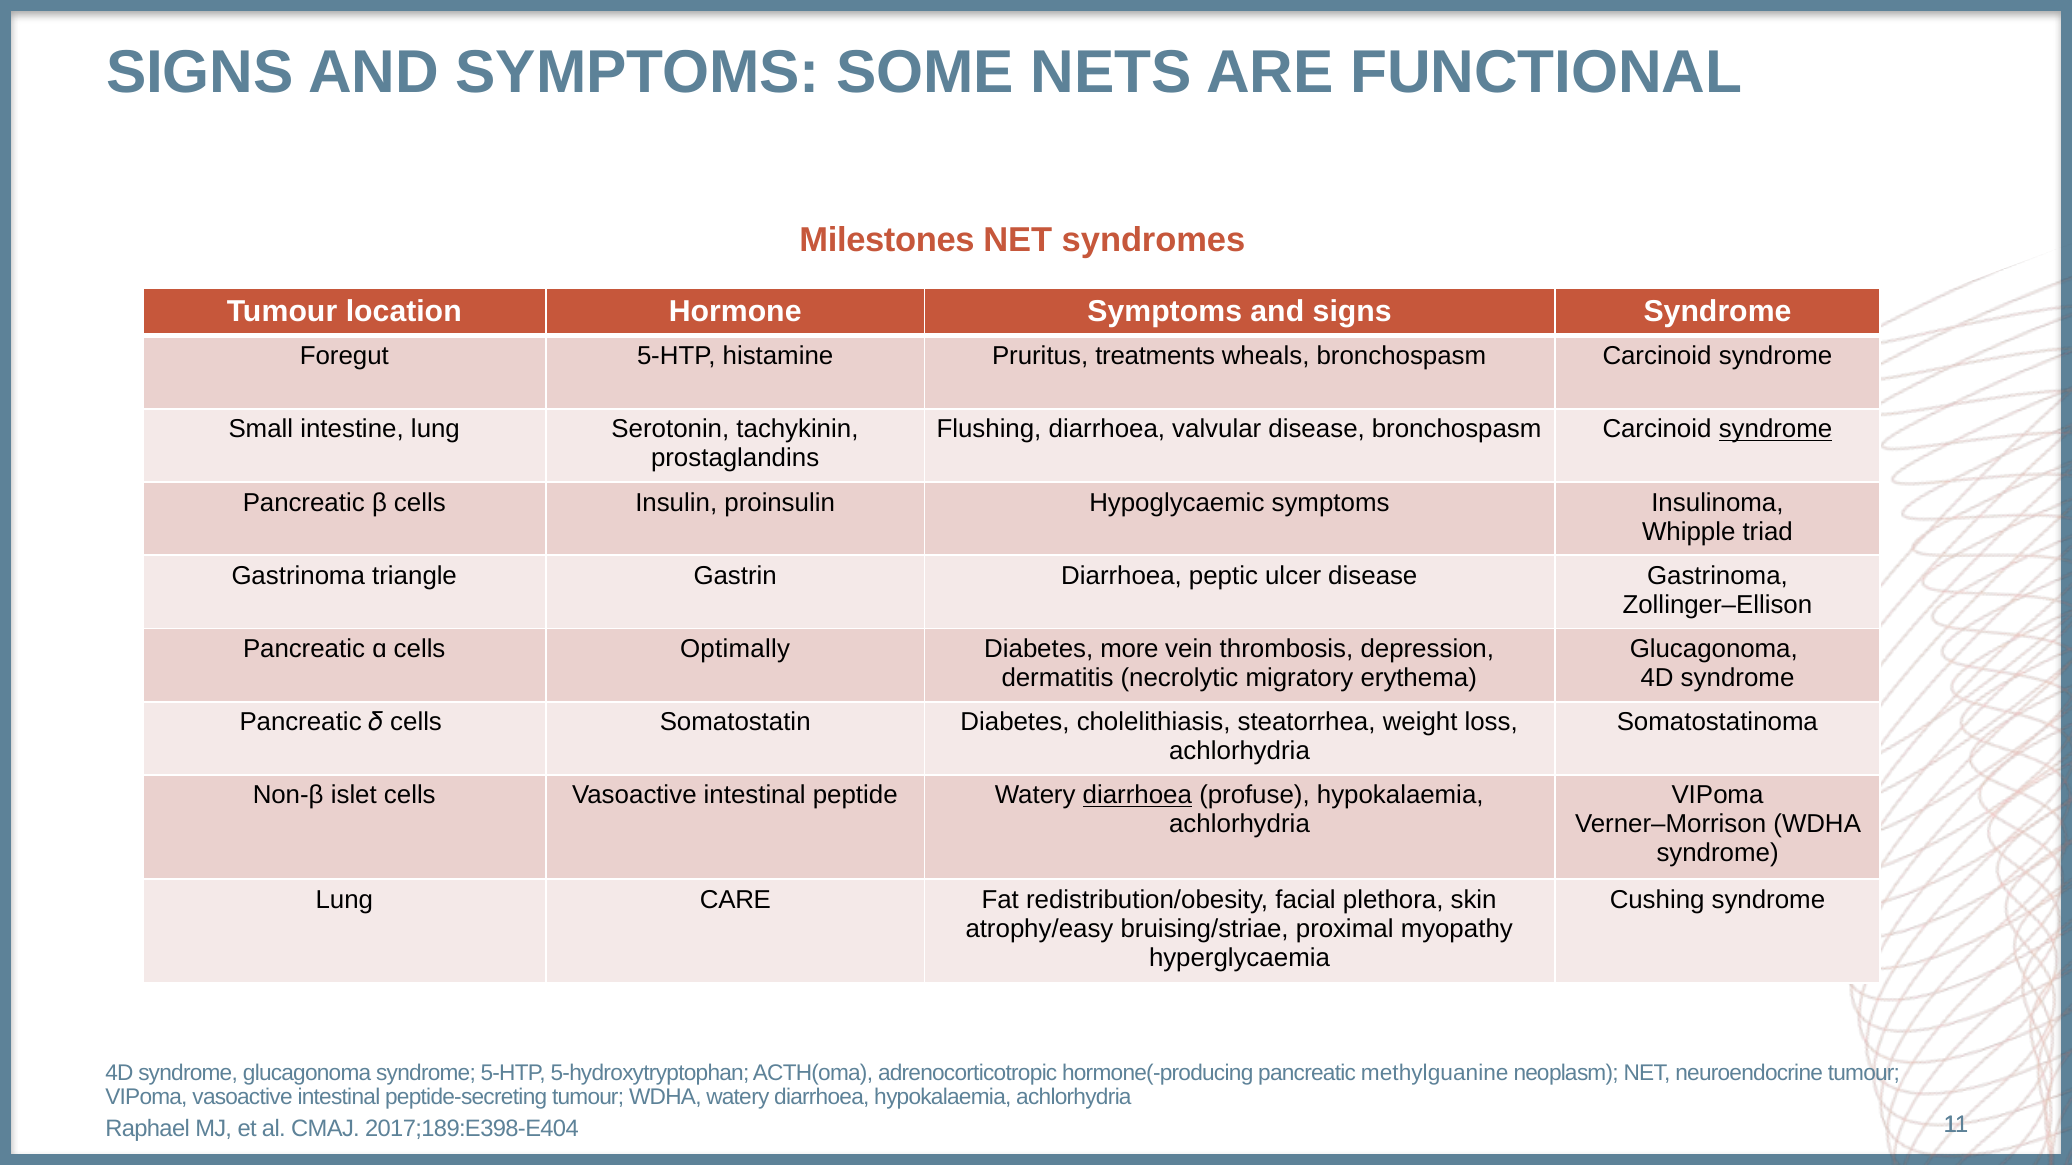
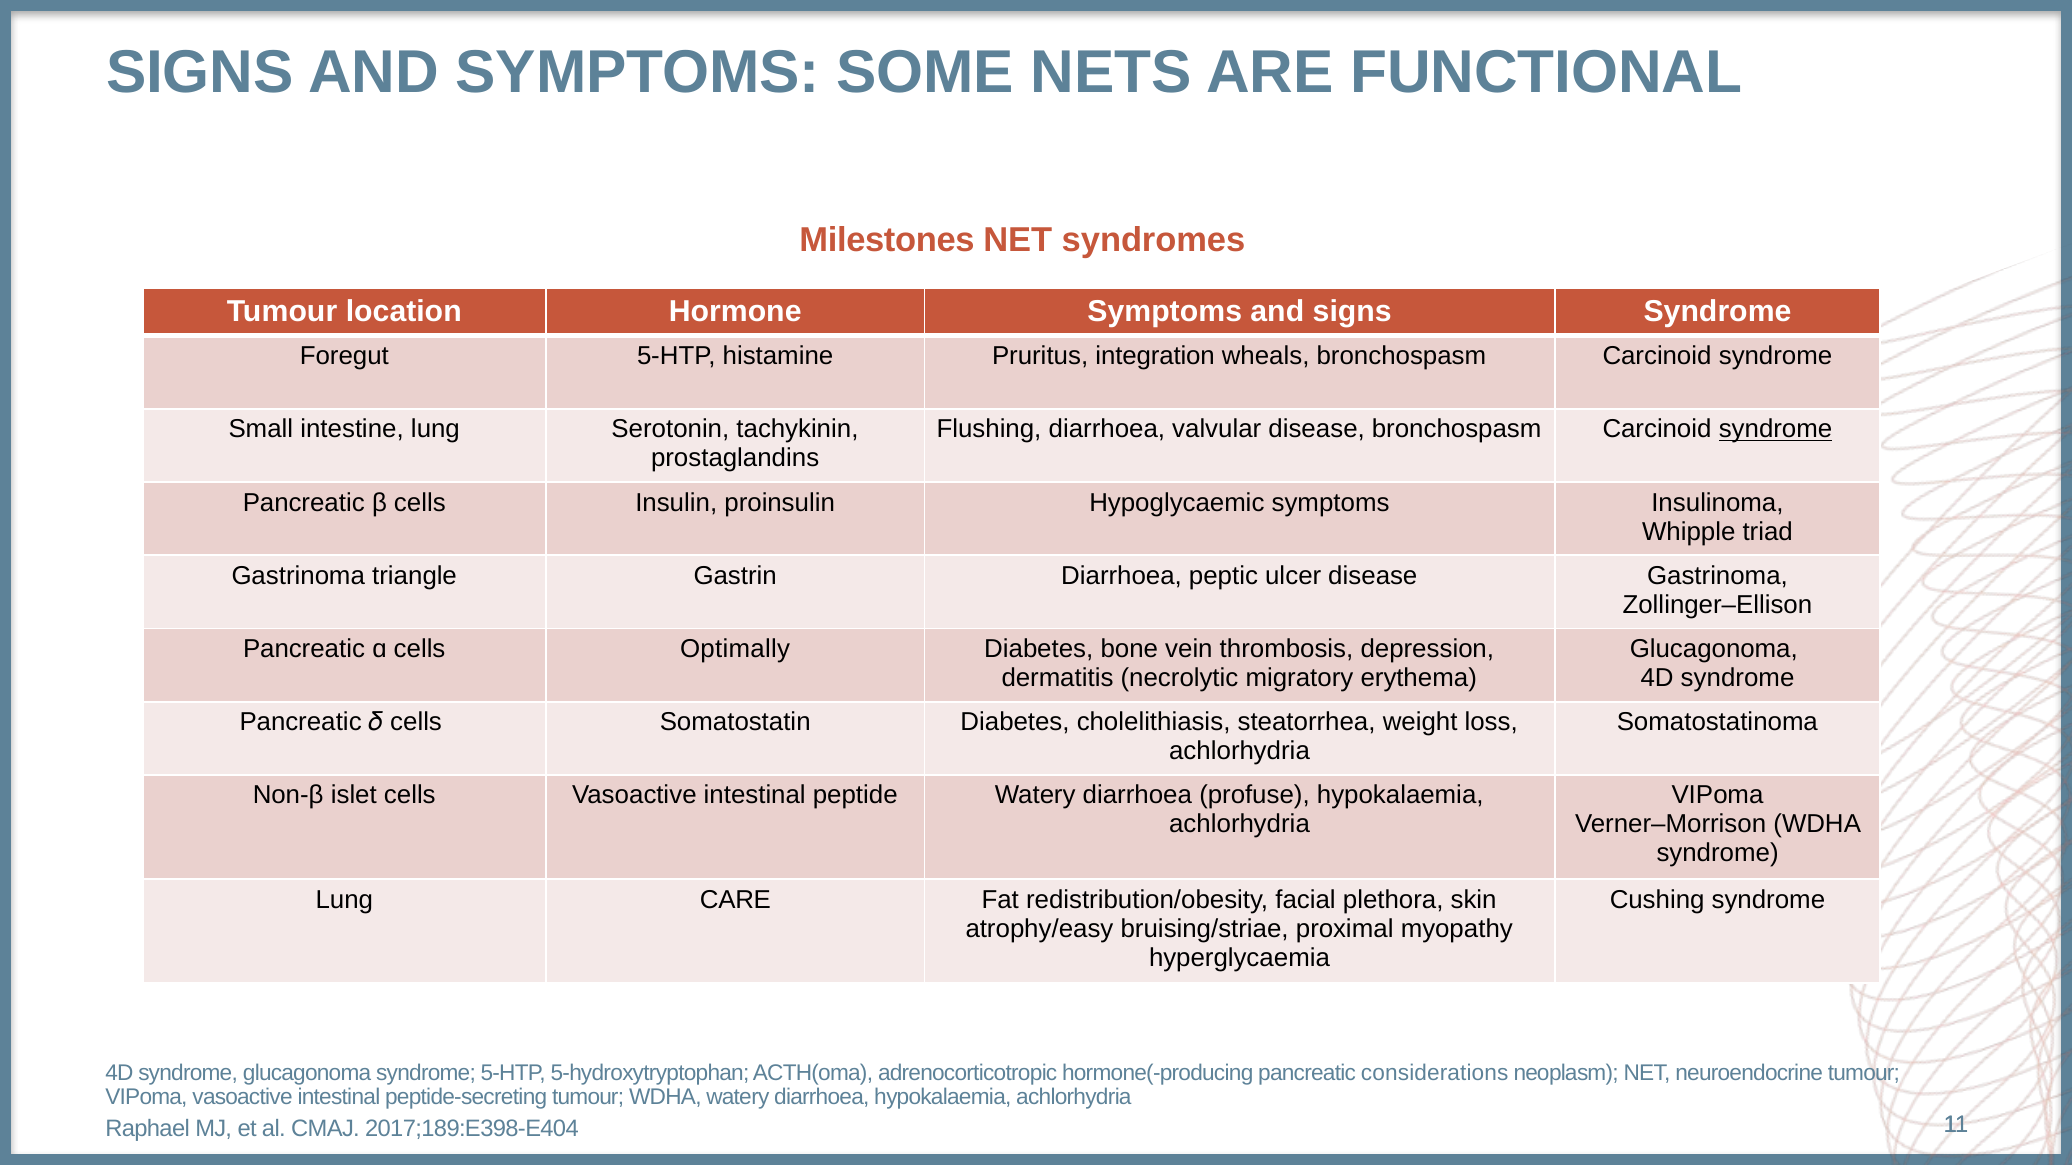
treatments: treatments -> integration
more: more -> bone
diarrhoea at (1137, 796) underline: present -> none
methylguanine: methylguanine -> considerations
